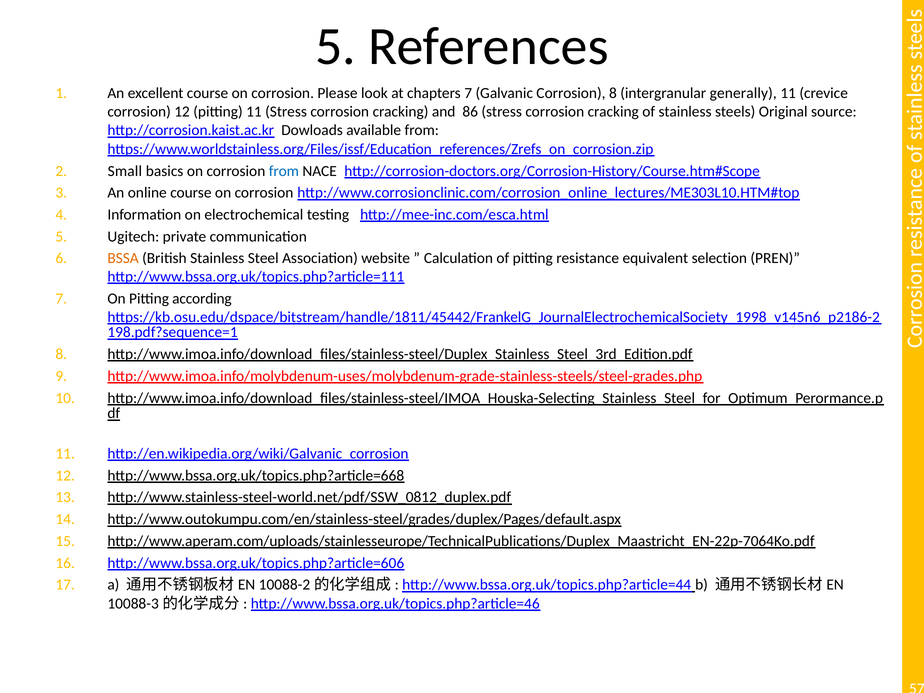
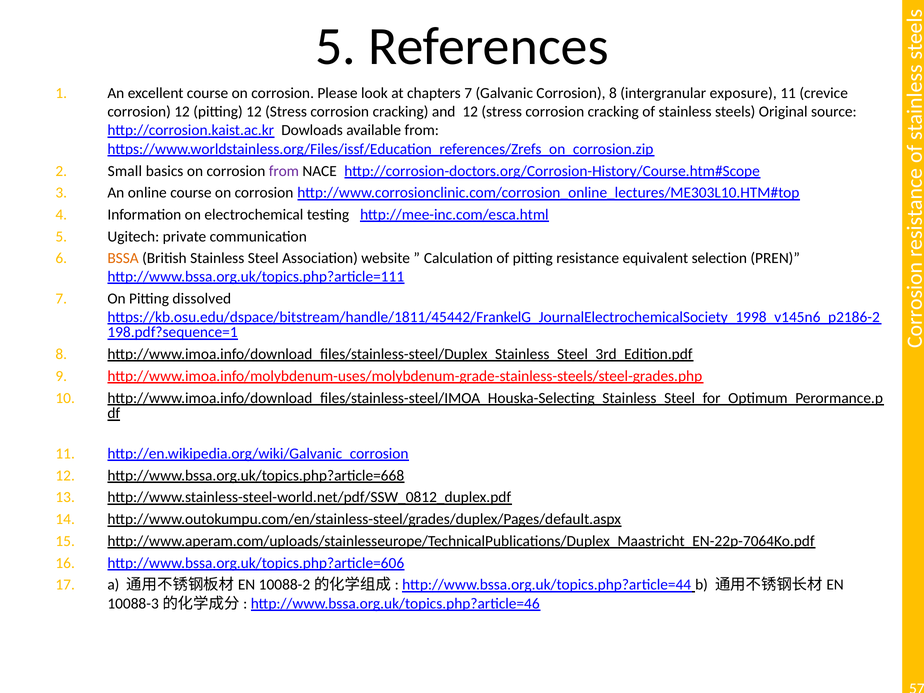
generally: generally -> exposure
pitting 11: 11 -> 12
and 86: 86 -> 12
from at (284, 171) colour: blue -> purple
according: according -> dissolved
